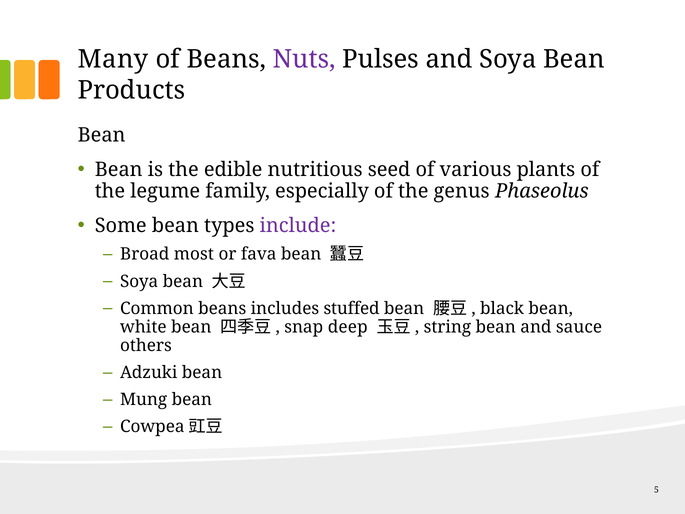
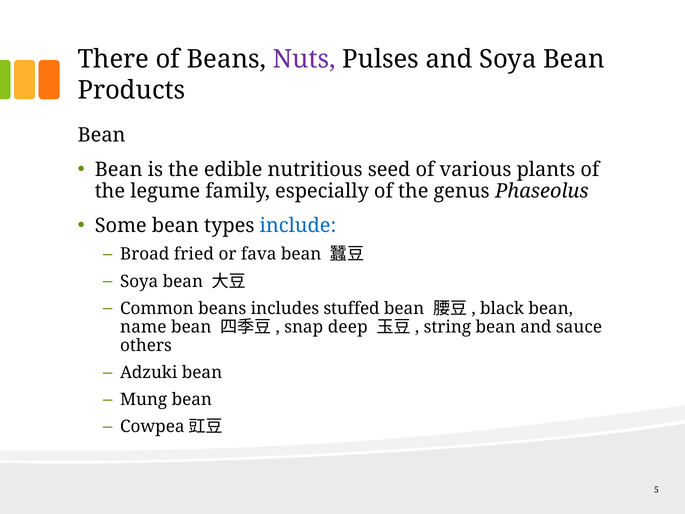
Many: Many -> There
include colour: purple -> blue
most: most -> fried
white: white -> name
